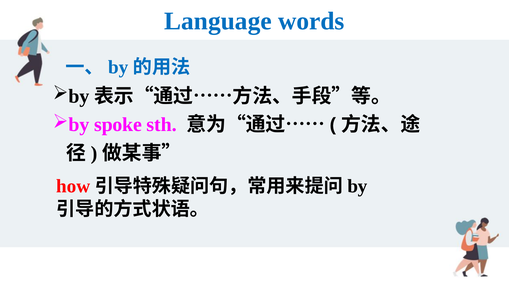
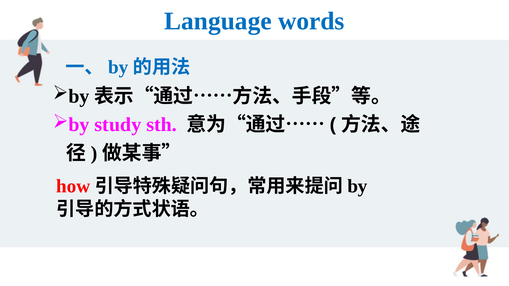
spoke: spoke -> study
